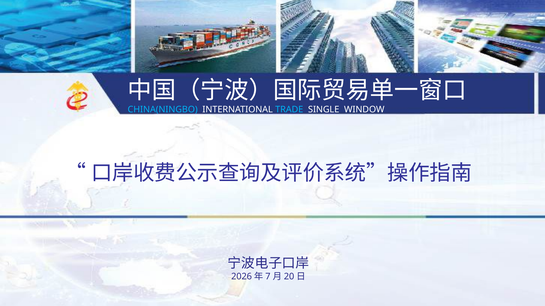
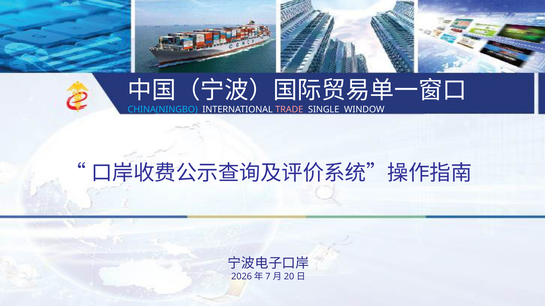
TRADE colour: light blue -> pink
